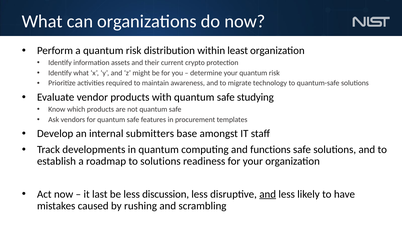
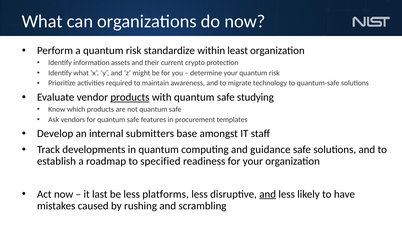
distribution: distribution -> standardize
products at (130, 97) underline: none -> present
functions: functions -> guidance
to solutions: solutions -> specified
discussion: discussion -> platforms
